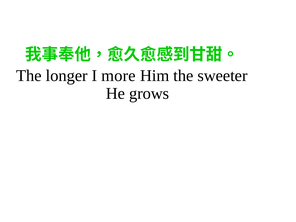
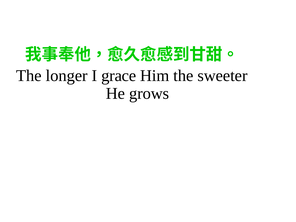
more: more -> grace
